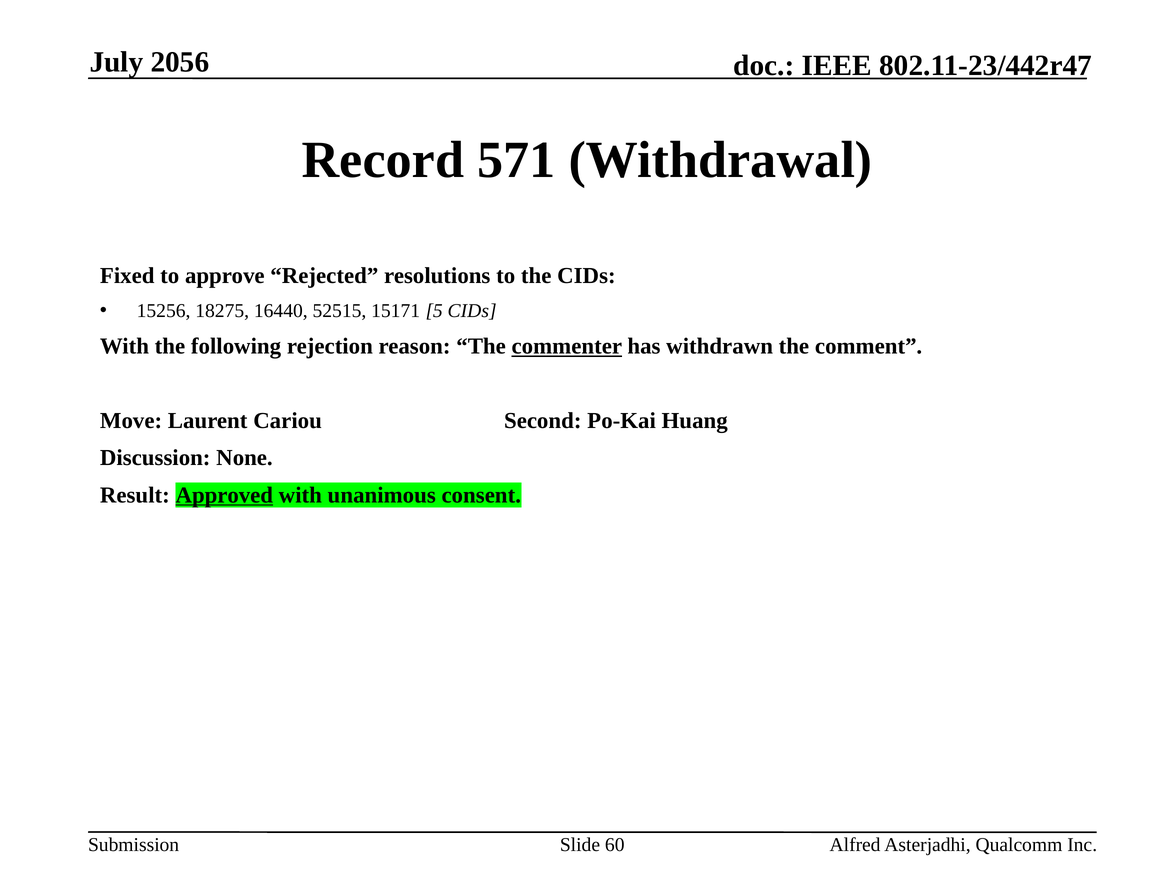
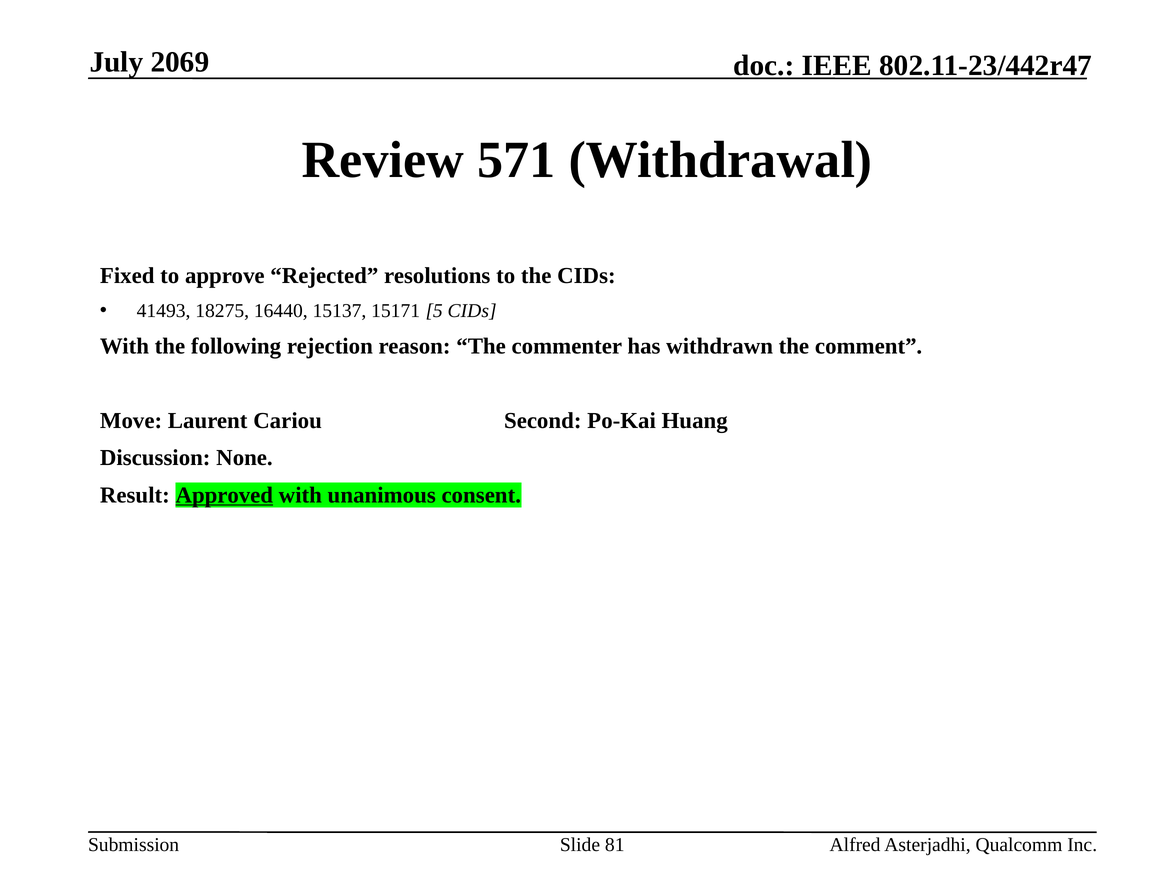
2056: 2056 -> 2069
Record: Record -> Review
15256: 15256 -> 41493
52515: 52515 -> 15137
commenter underline: present -> none
60: 60 -> 81
